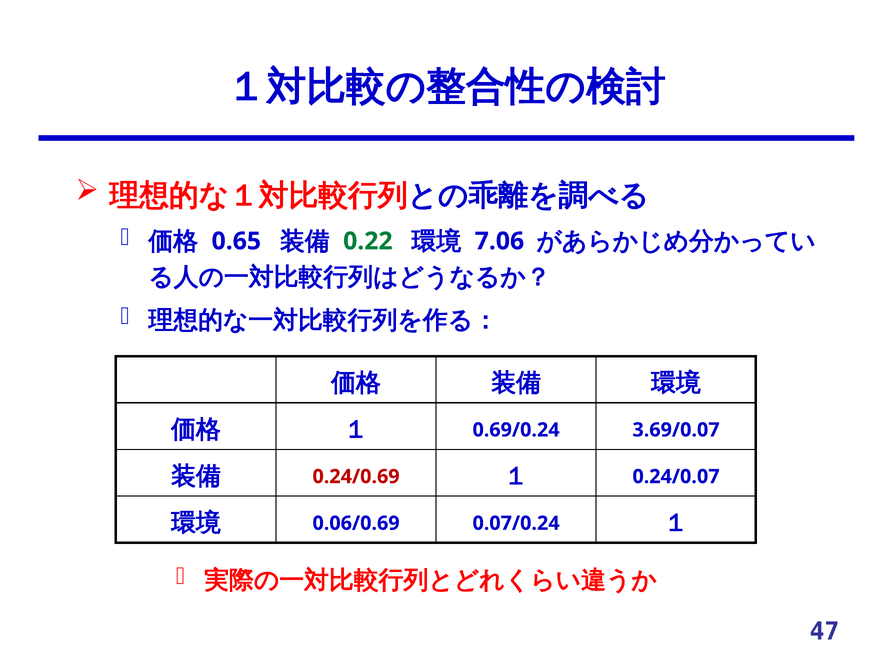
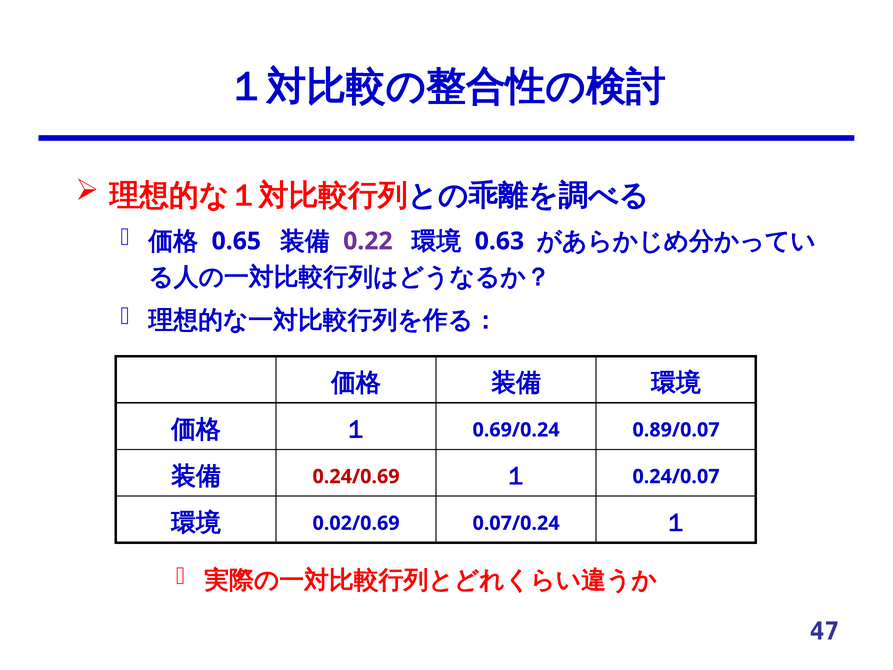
0.22 colour: green -> purple
7.06: 7.06 -> 0.63
3.69/0.07: 3.69/0.07 -> 0.89/0.07
0.06/0.69: 0.06/0.69 -> 0.02/0.69
